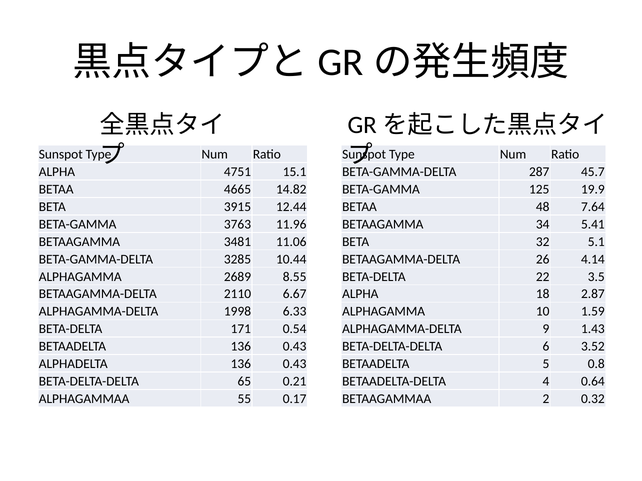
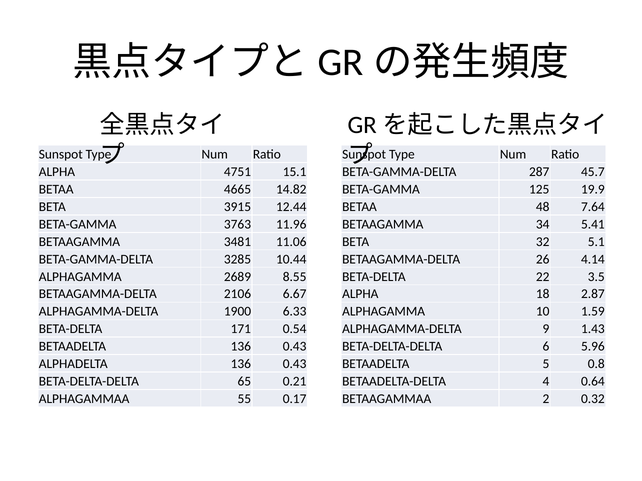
2110: 2110 -> 2106
1998: 1998 -> 1900
3.52: 3.52 -> 5.96
